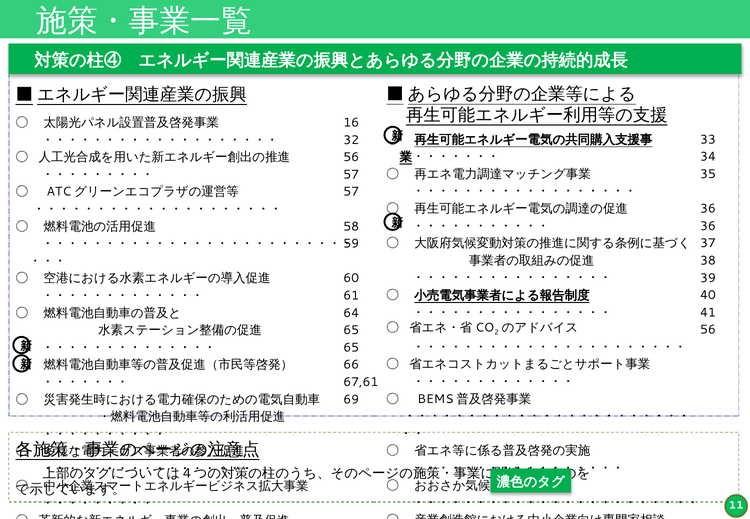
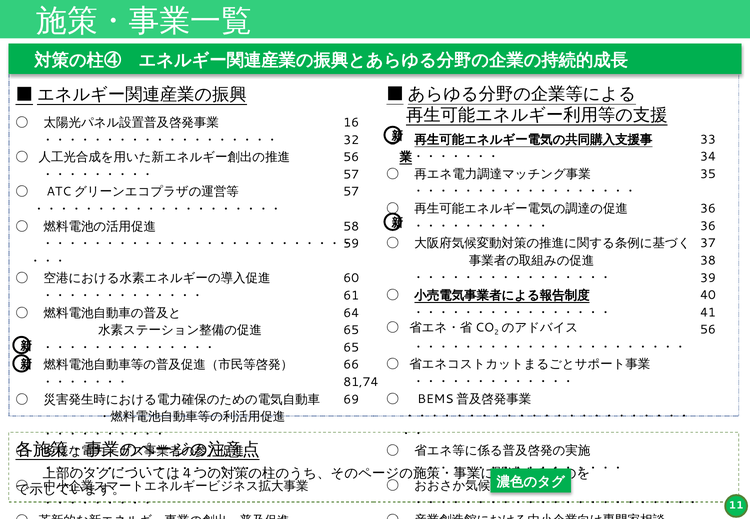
67,61: 67,61 -> 81,74
